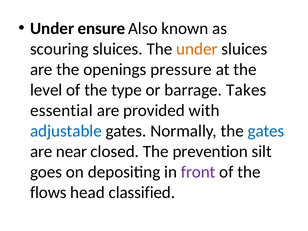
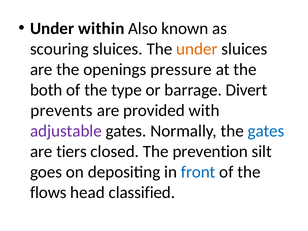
ensure: ensure -> within
level: level -> both
Takes: Takes -> Divert
essential: essential -> prevents
adjustable colour: blue -> purple
near: near -> tiers
front colour: purple -> blue
